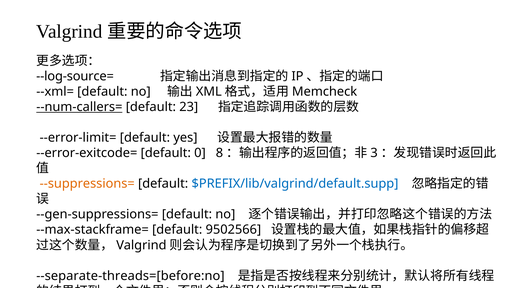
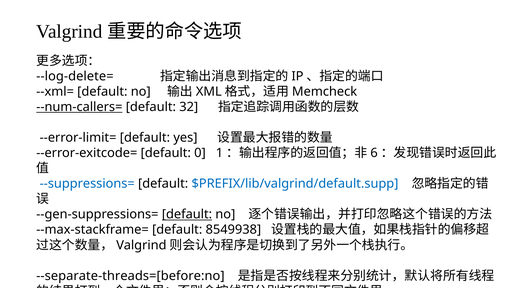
--log-source=: --log-source= -> --log-delete=
23: 23 -> 32
8: 8 -> 1
3: 3 -> 6
--suppressions= colour: orange -> blue
default at (187, 215) underline: none -> present
9502566: 9502566 -> 8549938
